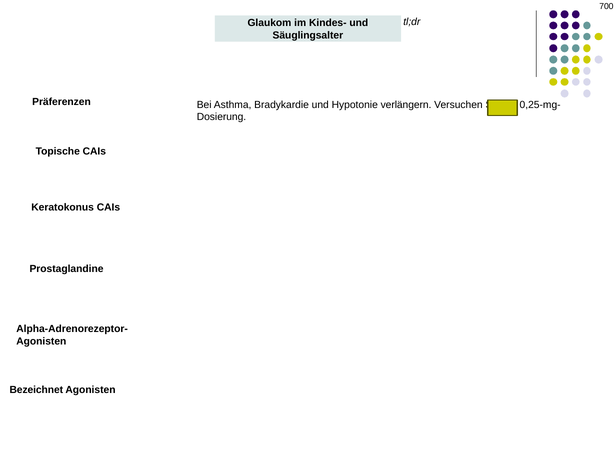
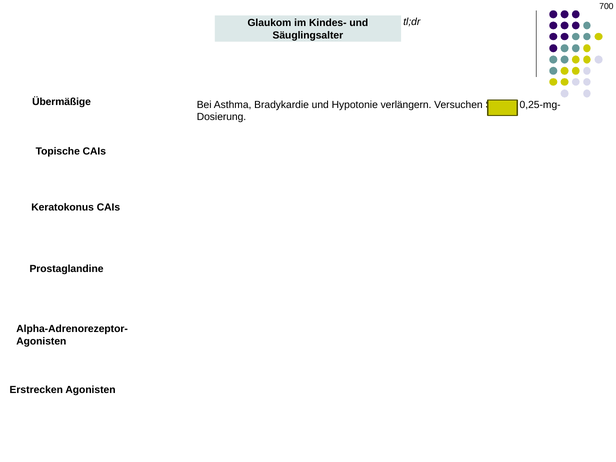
Präferenzen: Präferenzen -> Übermäßige
Bezeichnet: Bezeichnet -> Erstrecken
